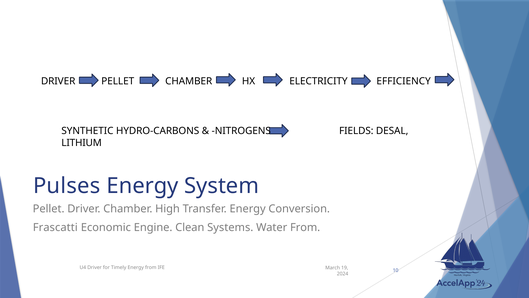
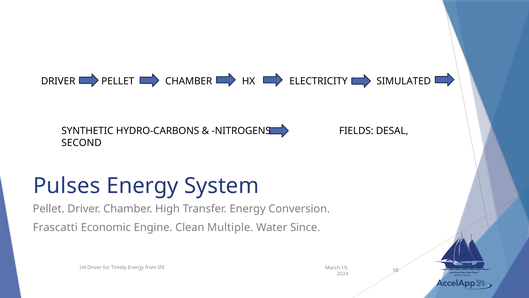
EFFICIENCY: EFFICIENCY -> SIMULATED
LITHIUM: LITHIUM -> SECOND
Systems: Systems -> Multiple
Water From: From -> Since
